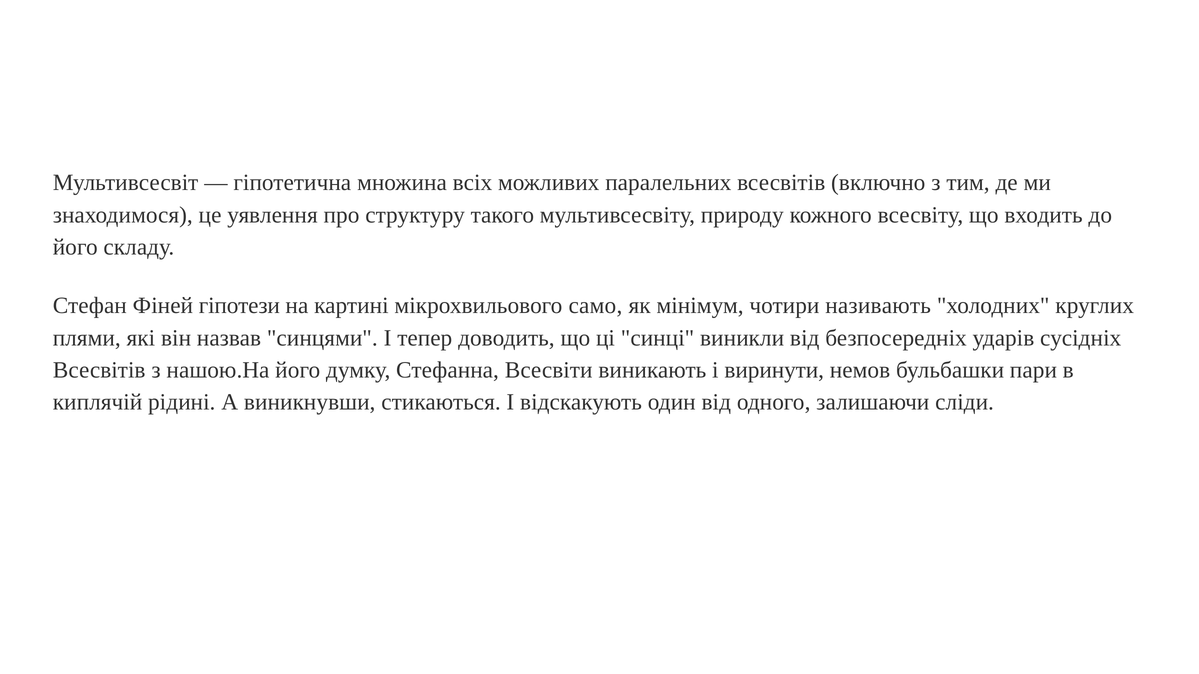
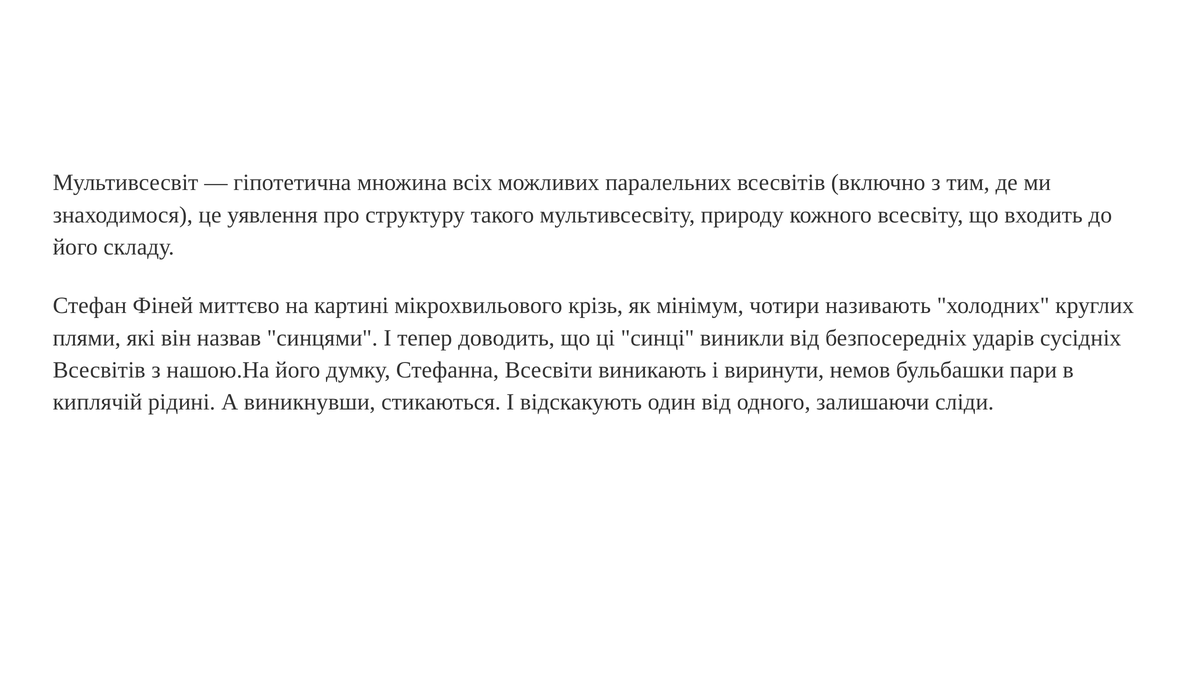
гіпотези: гіпотези -> миттєво
само: само -> крізь
